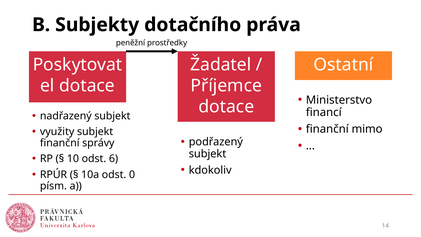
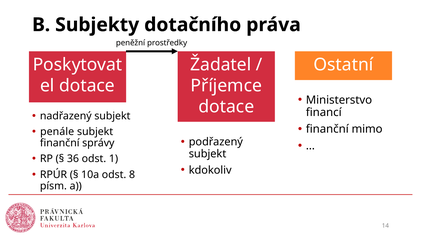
využity: využity -> penále
10: 10 -> 36
6: 6 -> 1
0: 0 -> 8
